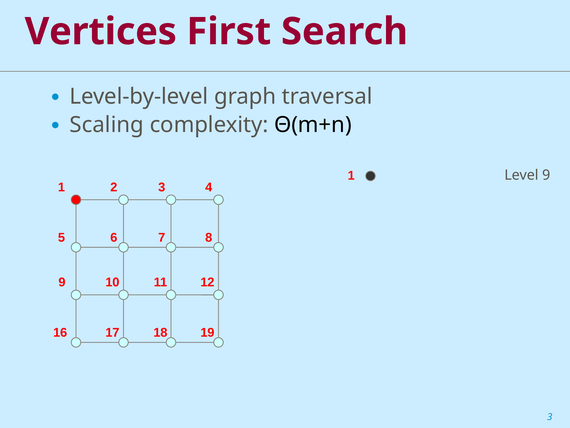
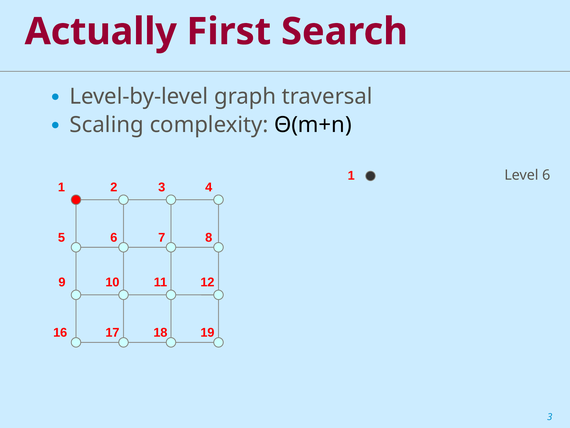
Vertices: Vertices -> Actually
Level 9: 9 -> 6
